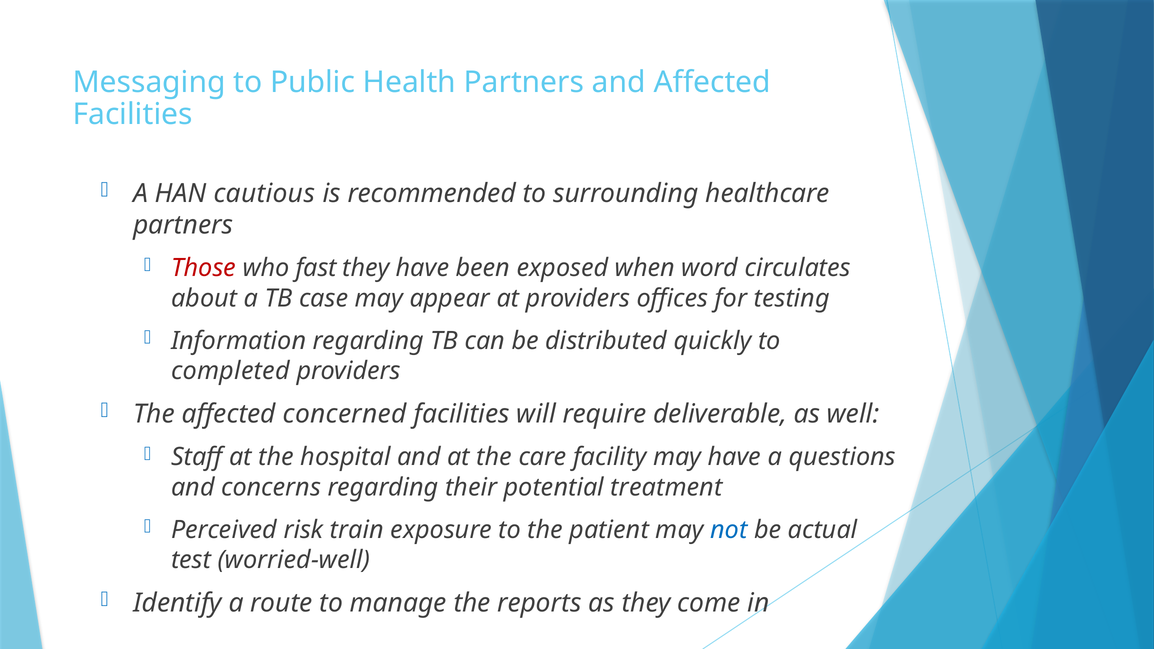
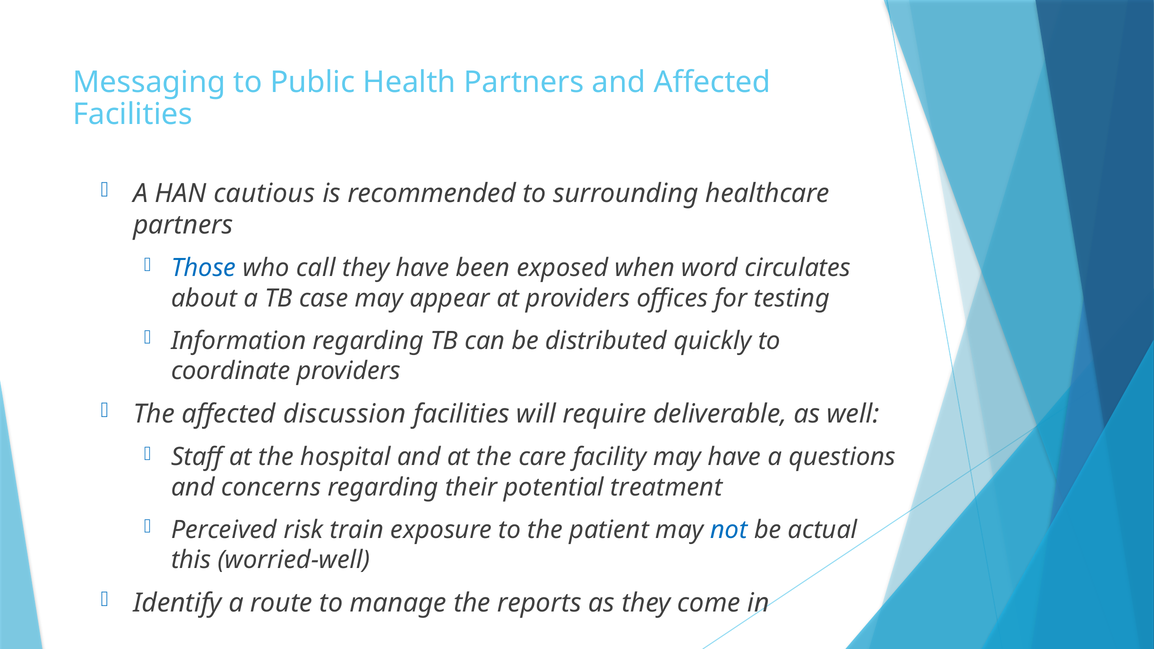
Those colour: red -> blue
fast: fast -> call
completed: completed -> coordinate
concerned: concerned -> discussion
test: test -> this
